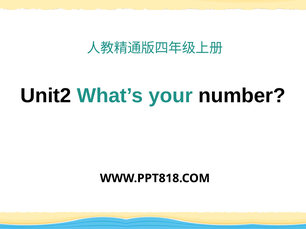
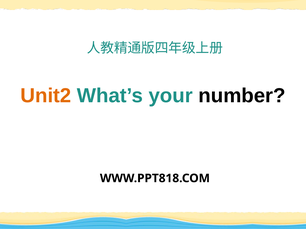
Unit2 colour: black -> orange
